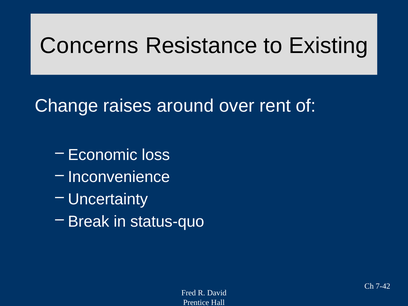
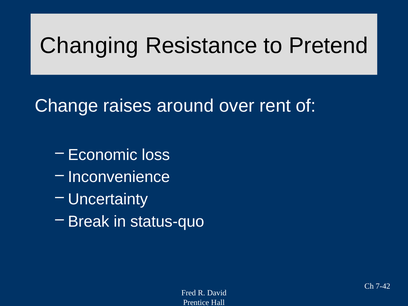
Concerns: Concerns -> Changing
Existing: Existing -> Pretend
